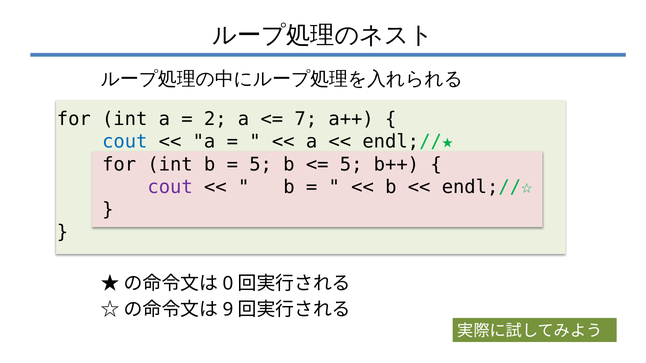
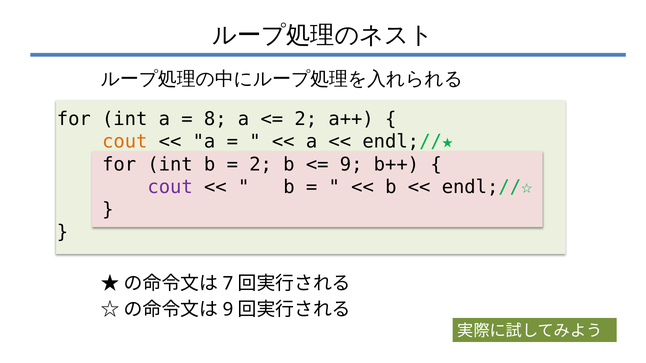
2: 2 -> 8
7 at (306, 119): 7 -> 2
cout at (125, 142) colour: blue -> orange
5 at (261, 165): 5 -> 2
5 at (351, 165): 5 -> 9
0: 0 -> 7
